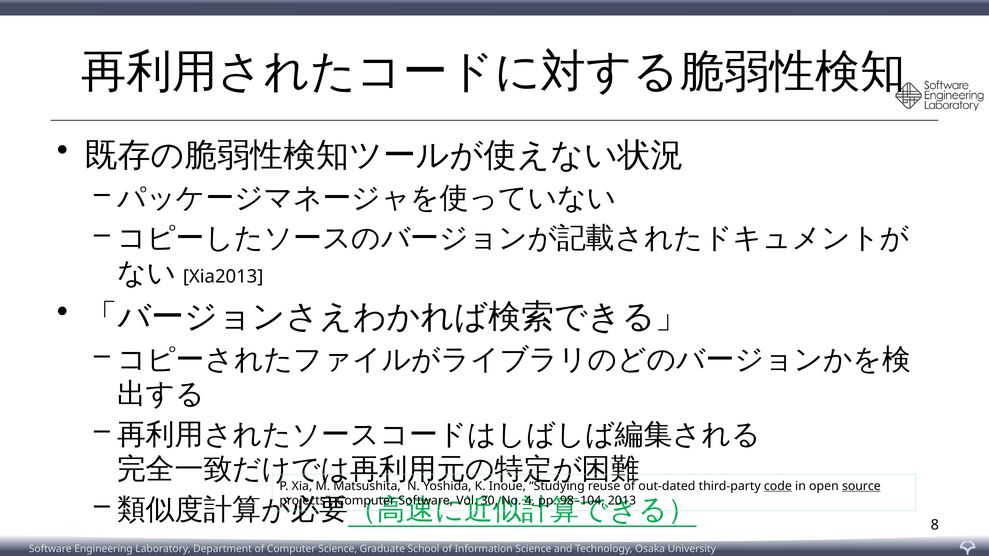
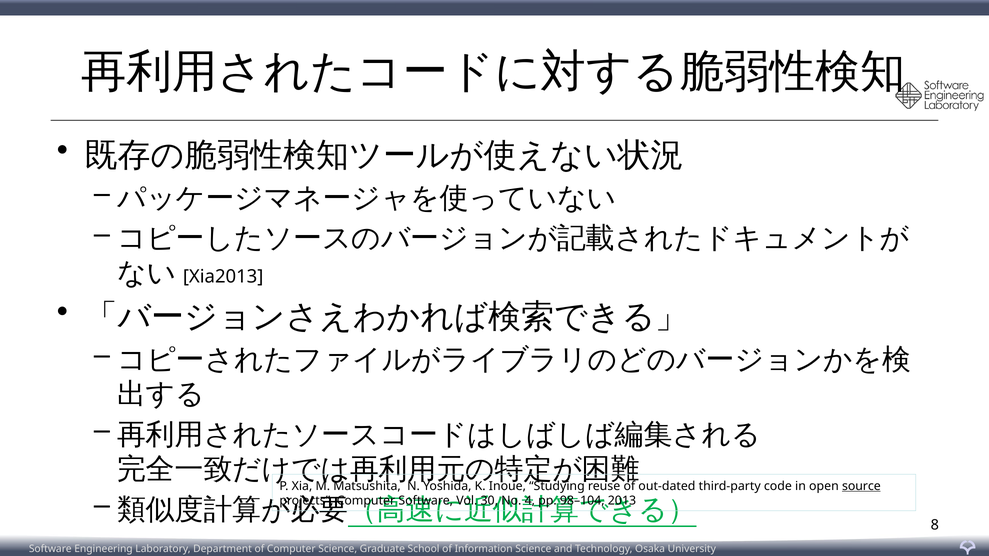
code underline: present -> none
